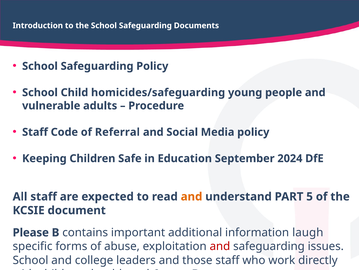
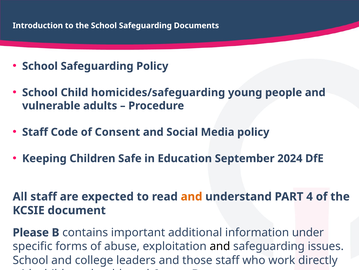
Referral: Referral -> Consent
5: 5 -> 4
laugh: laugh -> under
and at (220, 246) colour: red -> black
